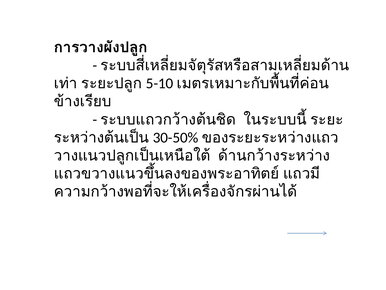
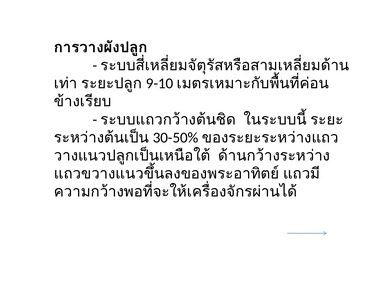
5-10: 5-10 -> 9-10
